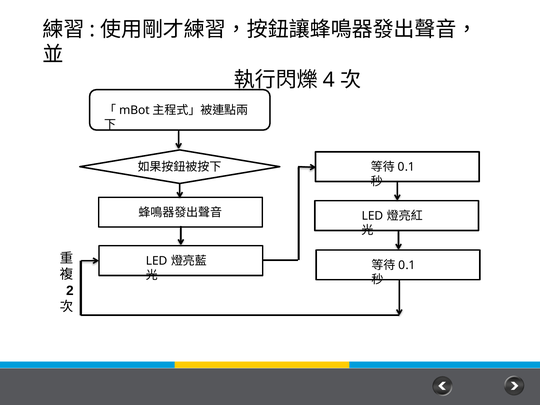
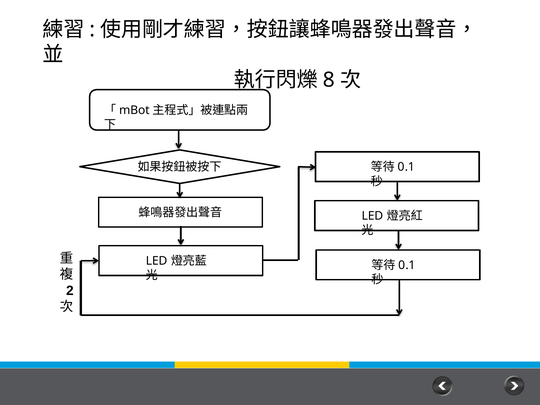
4: 4 -> 8
